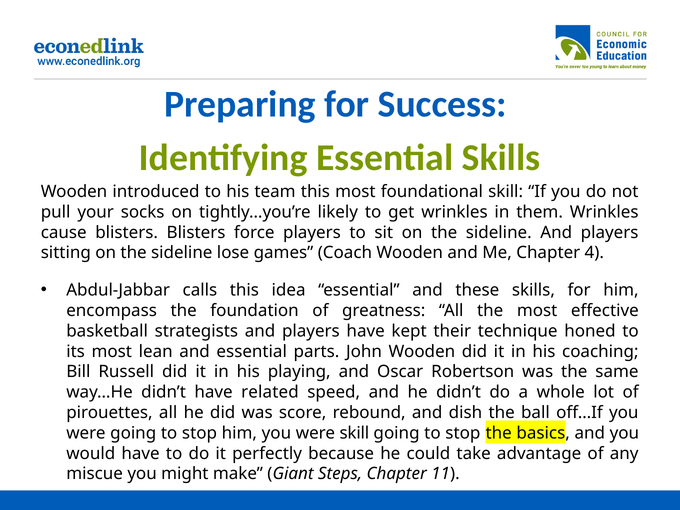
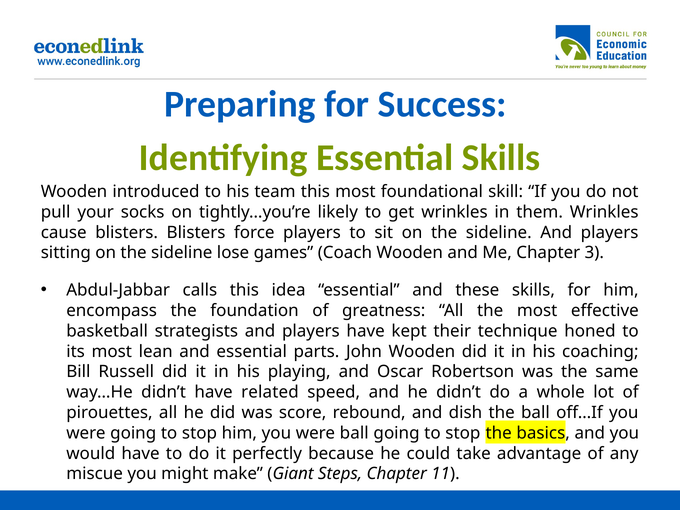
4: 4 -> 3
were skill: skill -> ball
